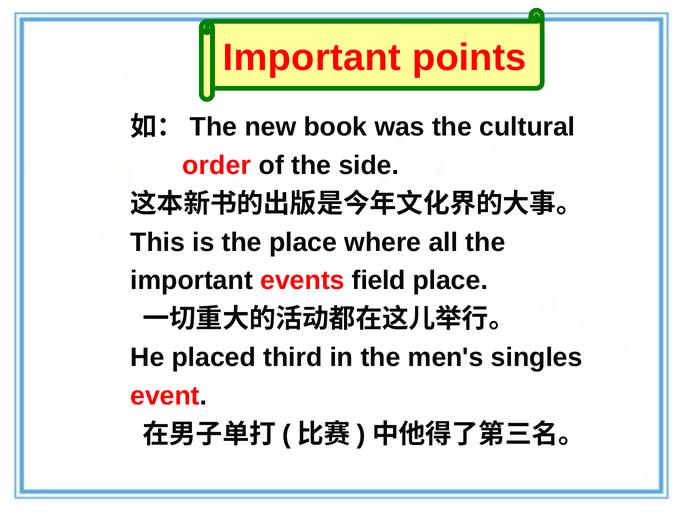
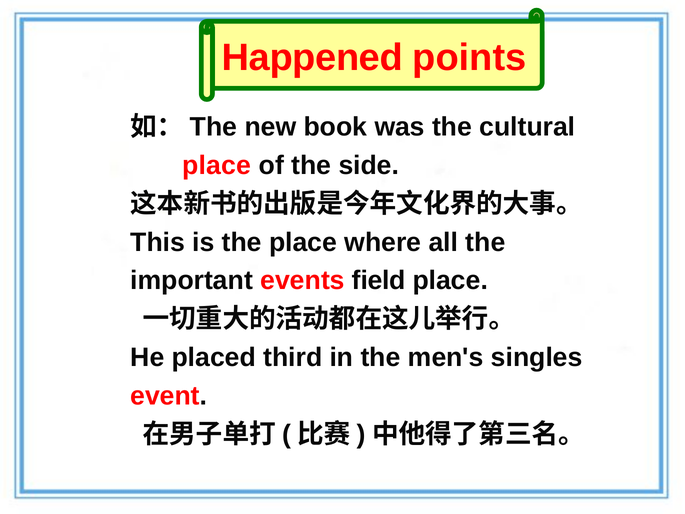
Important at (312, 57): Important -> Happened
order at (217, 165): order -> place
